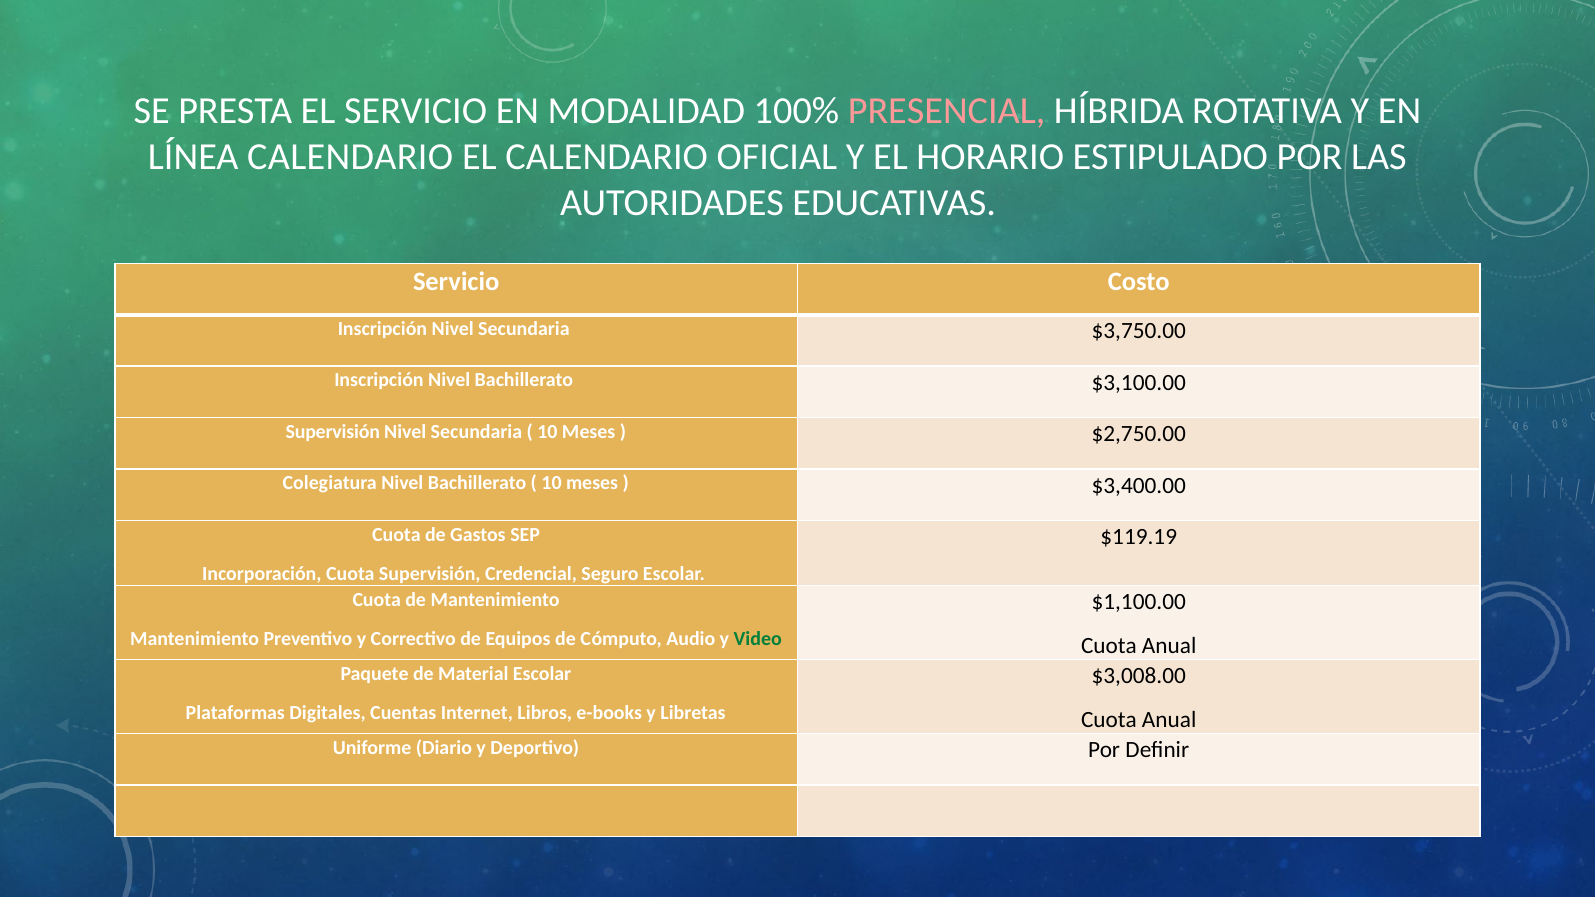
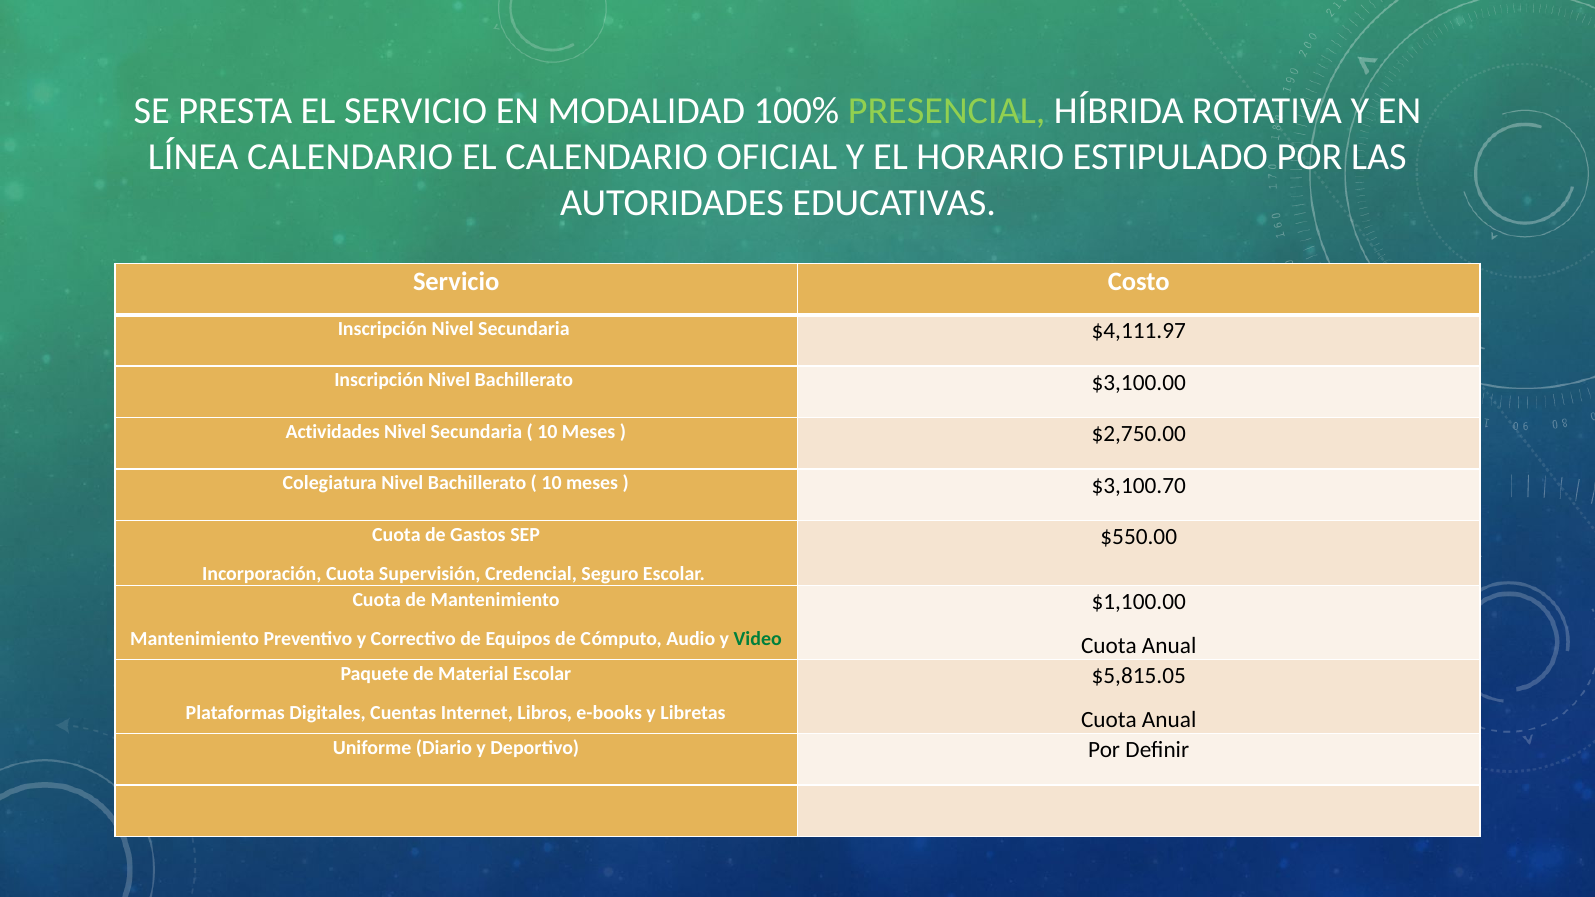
PRESENCIAL colour: pink -> light green
$3,750.00: $3,750.00 -> $4,111.97
Supervisión at (333, 432): Supervisión -> Actividades
$3,400.00: $3,400.00 -> $3,100.70
$119.19: $119.19 -> $550.00
$3,008.00: $3,008.00 -> $5,815.05
